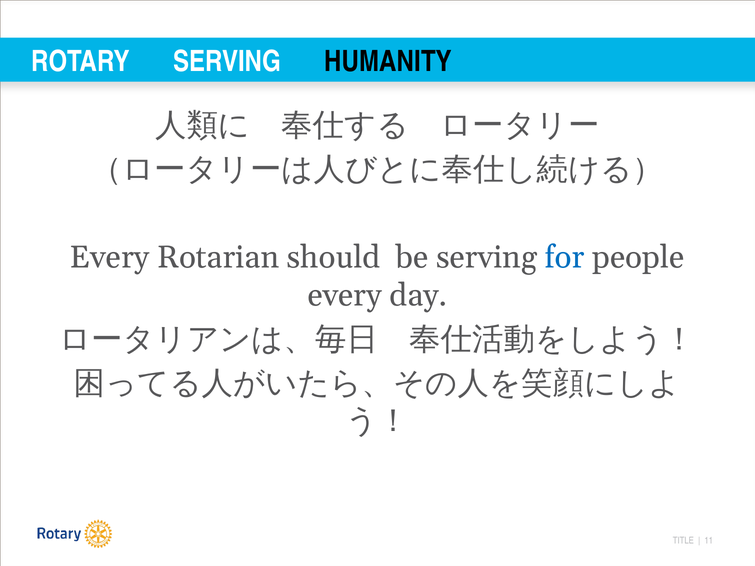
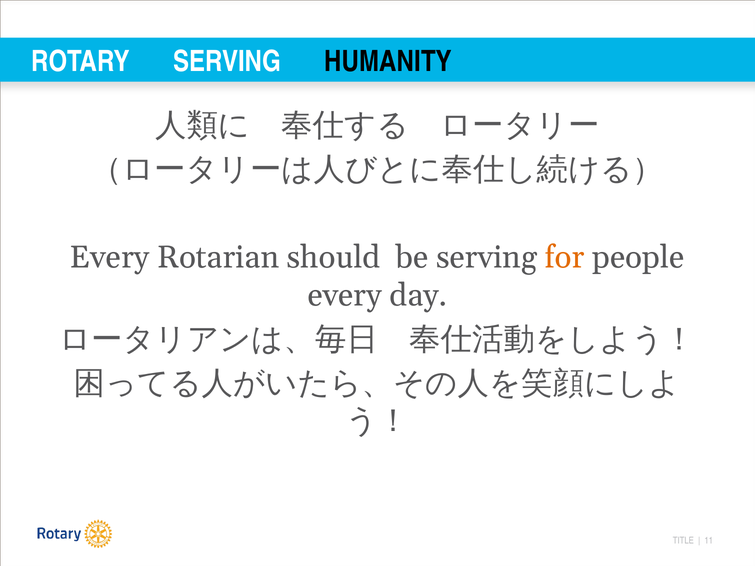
for colour: blue -> orange
